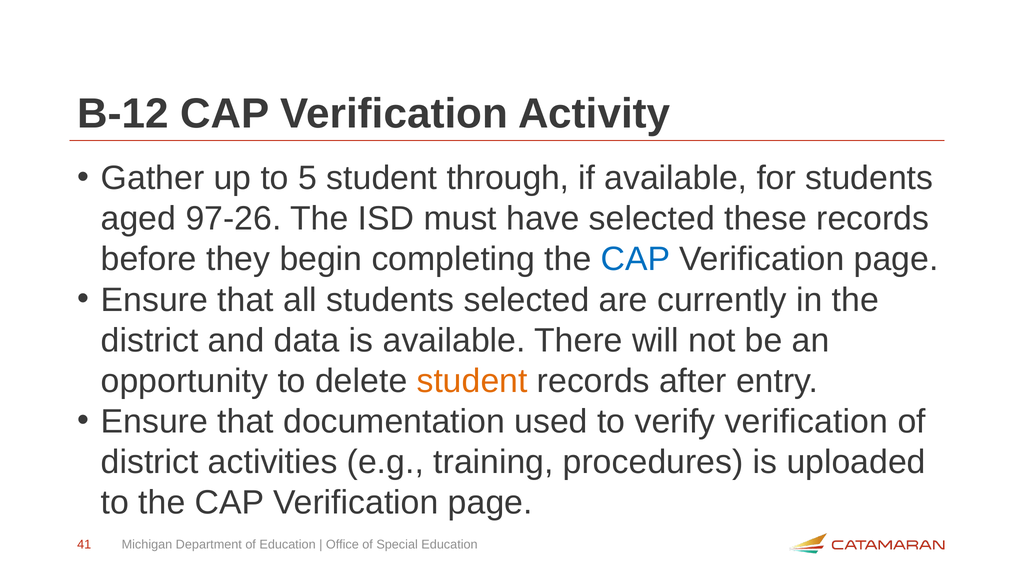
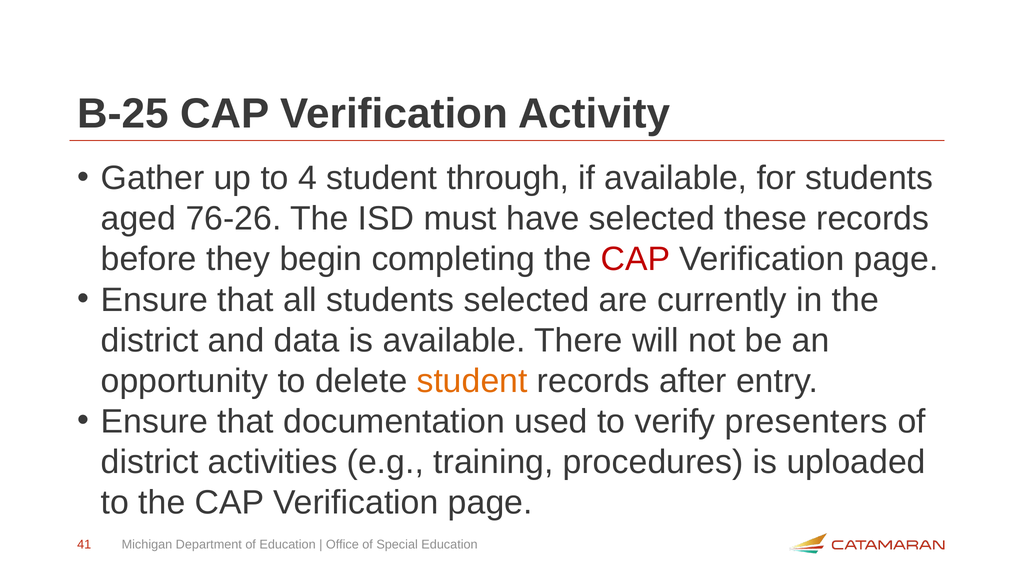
B-12: B-12 -> B-25
5: 5 -> 4
97-26: 97-26 -> 76-26
CAP at (636, 260) colour: blue -> red
verify verification: verification -> presenters
